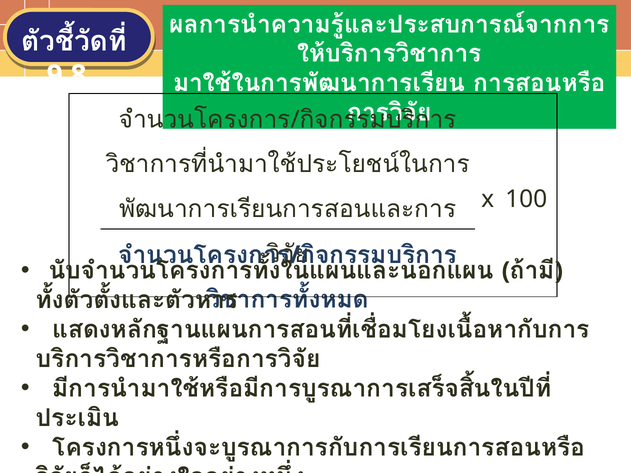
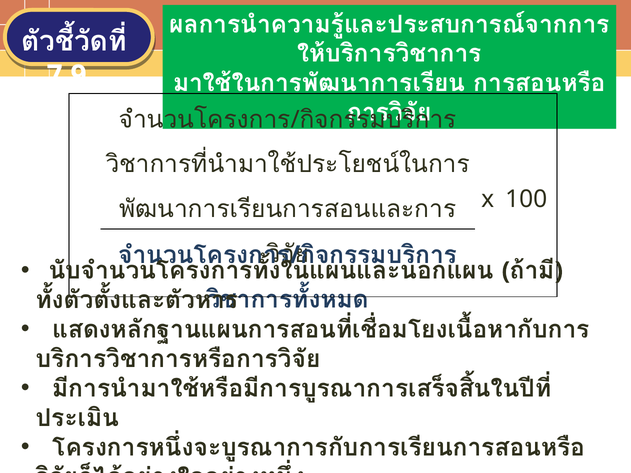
9.8: 9.8 -> 7.9
